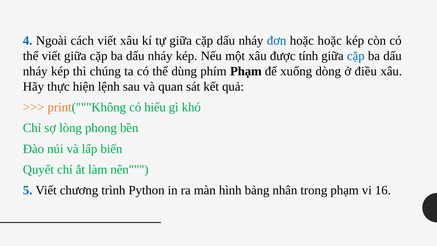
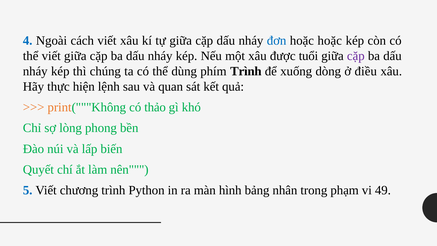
tính: tính -> tuổi
cặp at (356, 56) colour: blue -> purple
phím Phạm: Phạm -> Trình
hiểu: hiểu -> thảo
16: 16 -> 49
